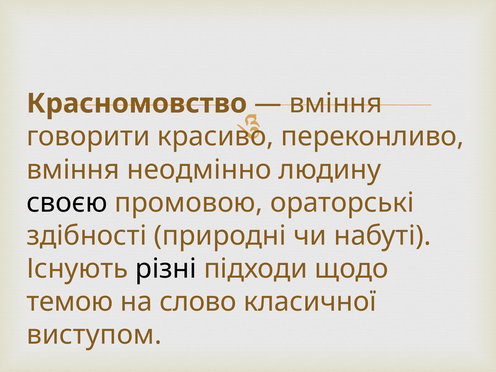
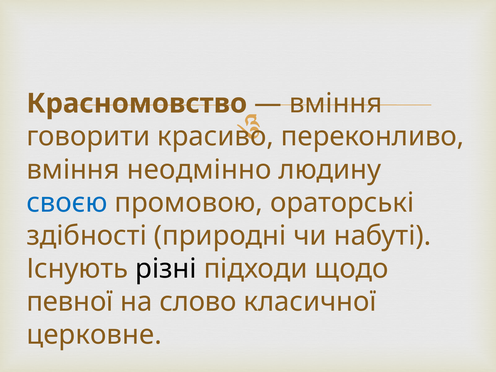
своєю colour: black -> blue
темою: темою -> певної
виступом: виступом -> церковне
